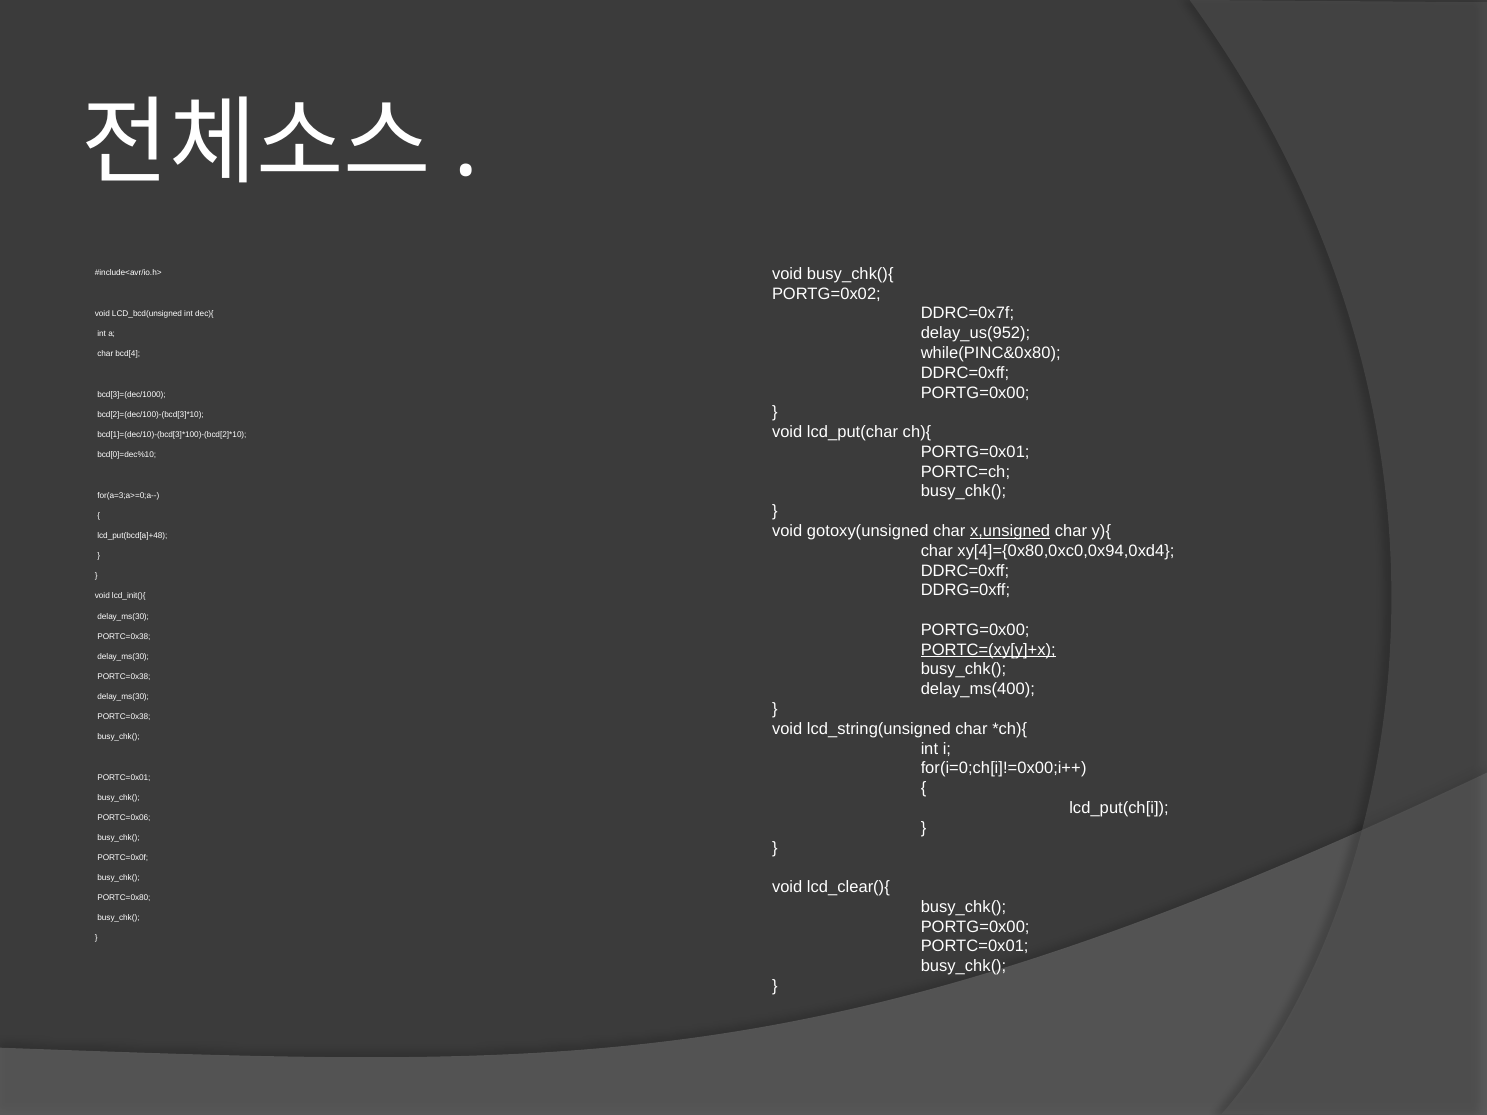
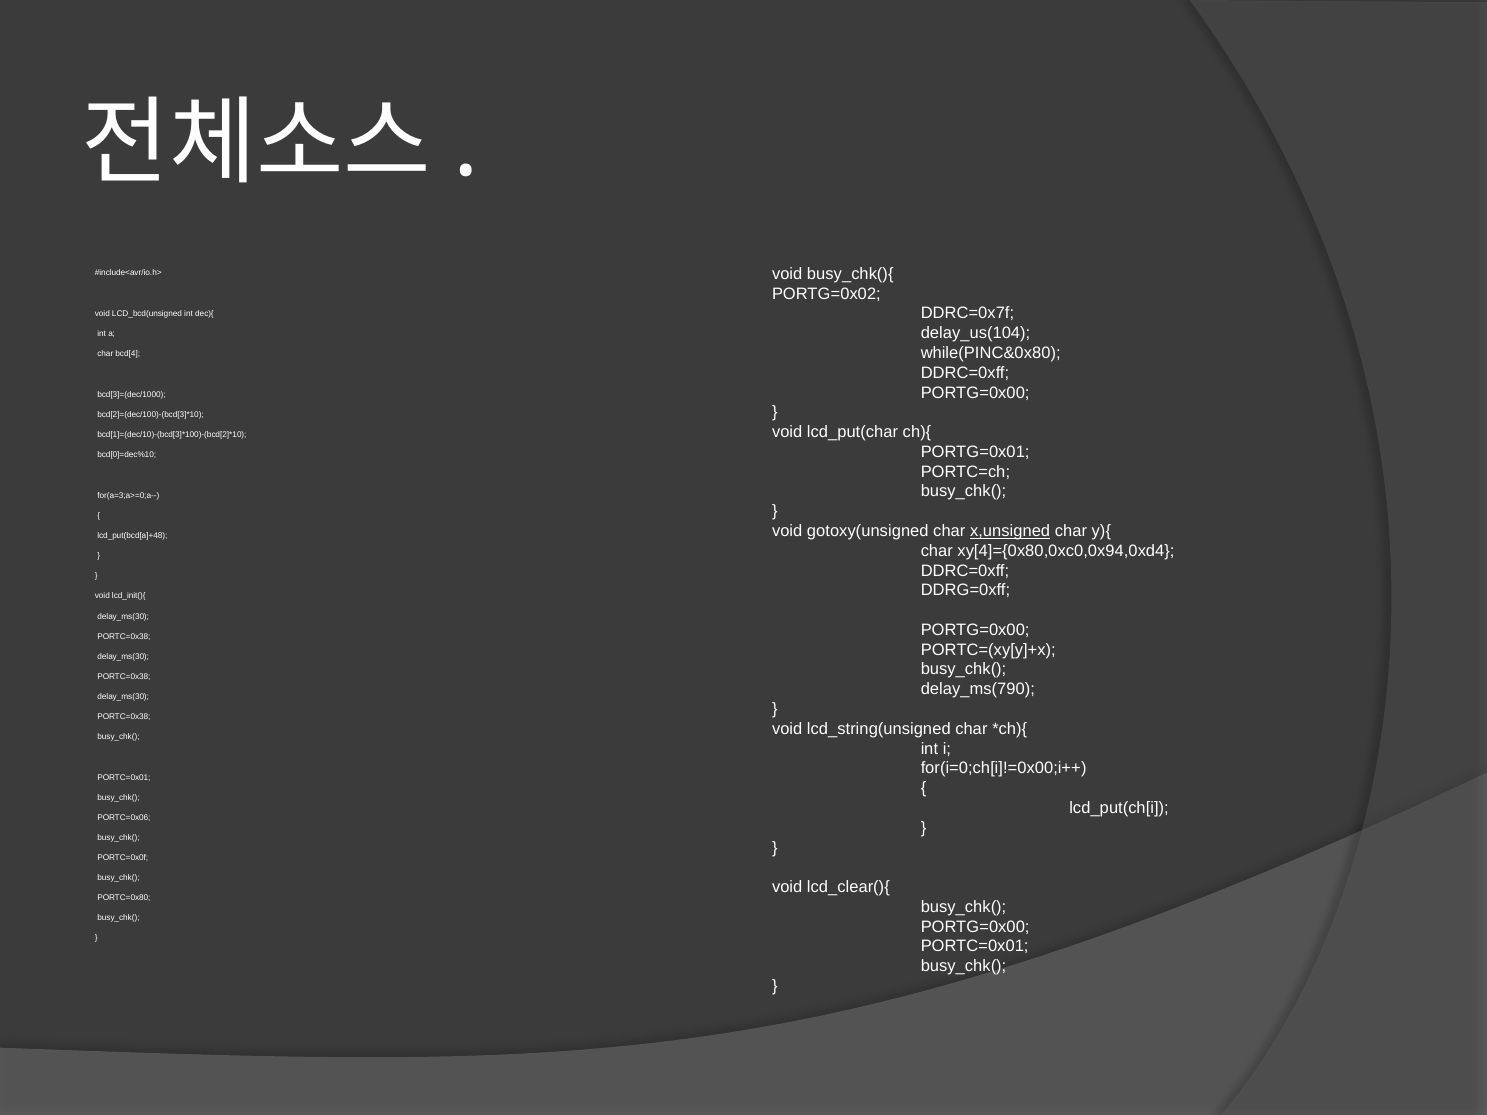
delay_us(952: delay_us(952 -> delay_us(104
PORTC=(xy[y]+x underline: present -> none
delay_ms(400: delay_ms(400 -> delay_ms(790
